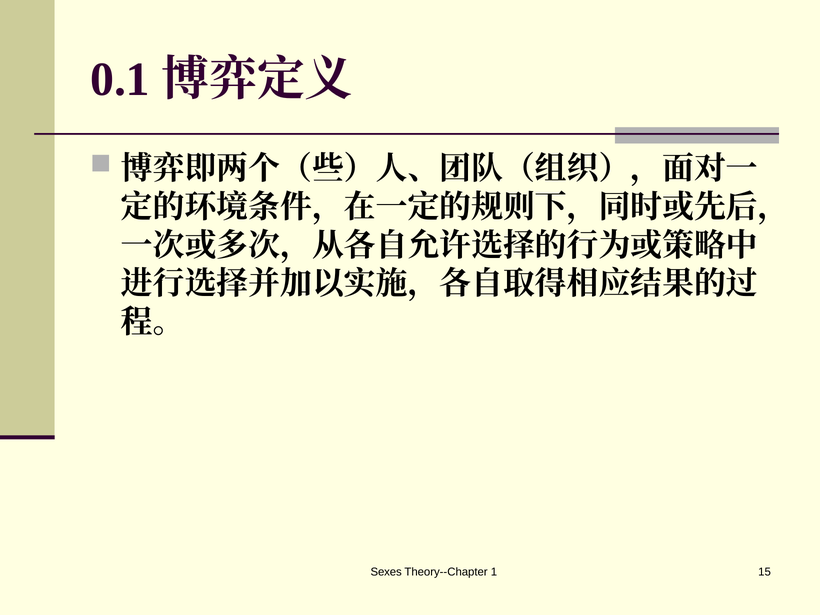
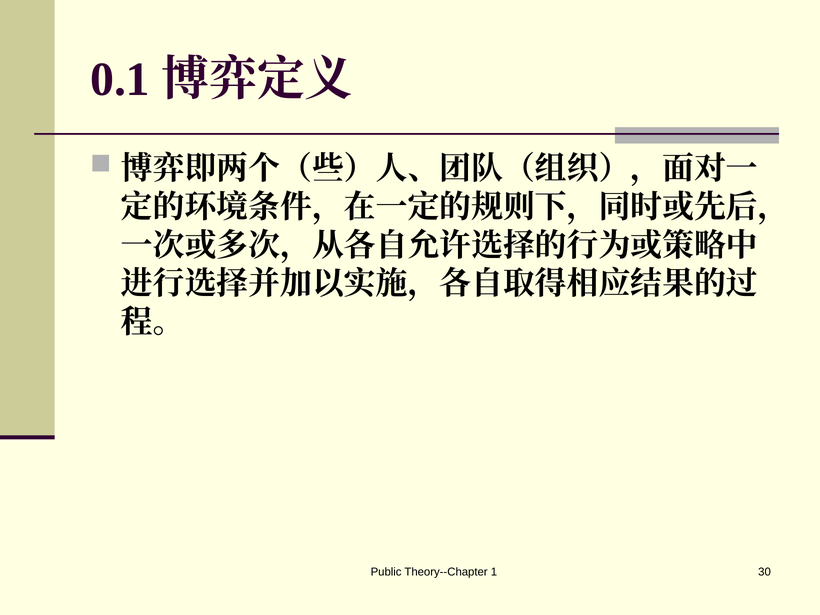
Sexes: Sexes -> Public
15: 15 -> 30
